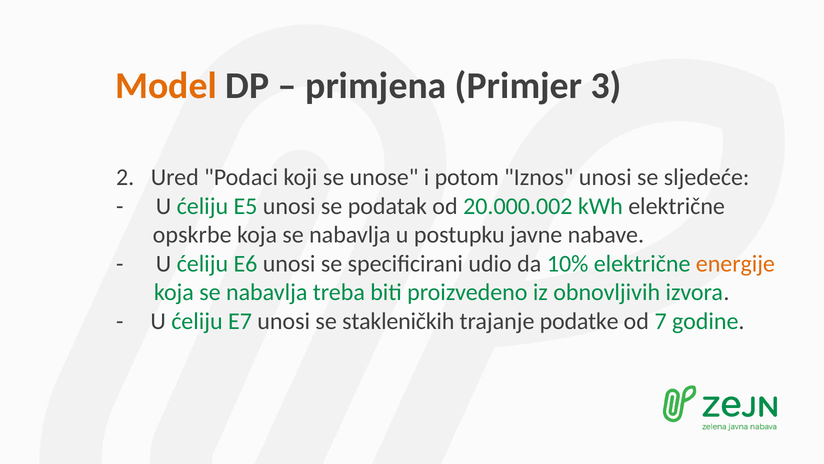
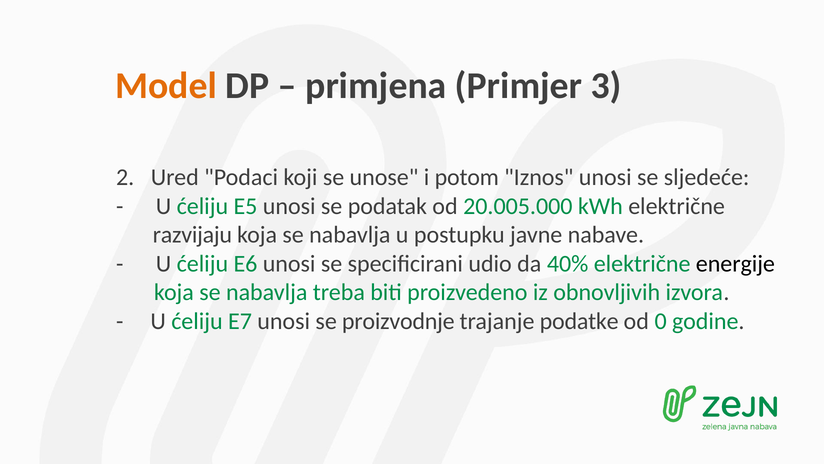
20.000.002: 20.000.002 -> 20.005.000
opskrbe: opskrbe -> razvijaju
10%: 10% -> 40%
energije colour: orange -> black
stakleničkih: stakleničkih -> proizvodnje
7: 7 -> 0
